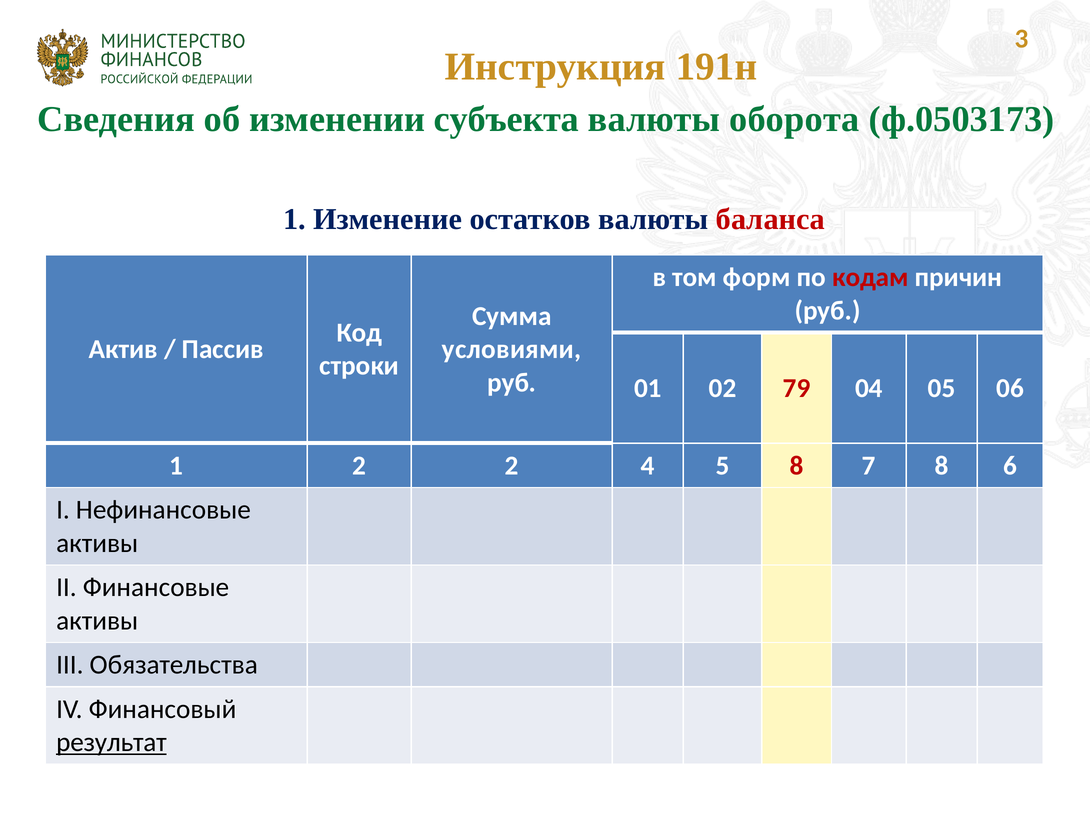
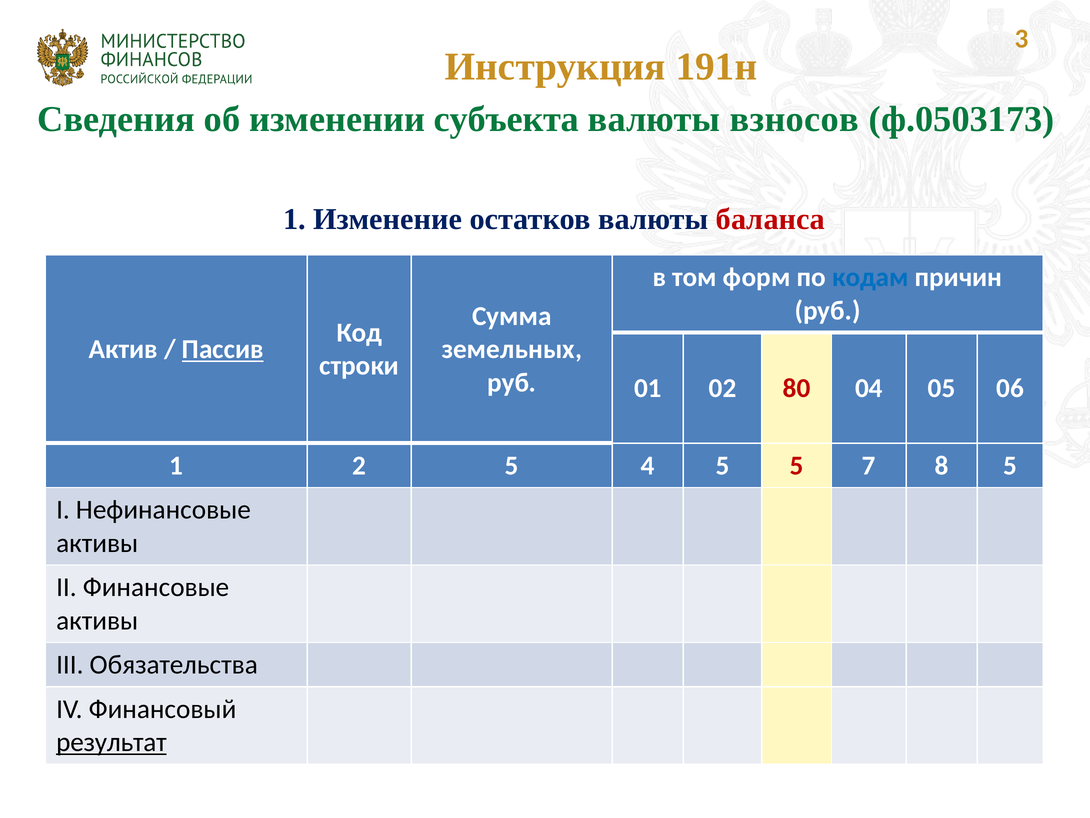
оборота: оборота -> взносов
кодам colour: red -> blue
Пассив underline: none -> present
условиями: условиями -> земельных
79: 79 -> 80
2 2: 2 -> 5
5 8: 8 -> 5
8 6: 6 -> 5
